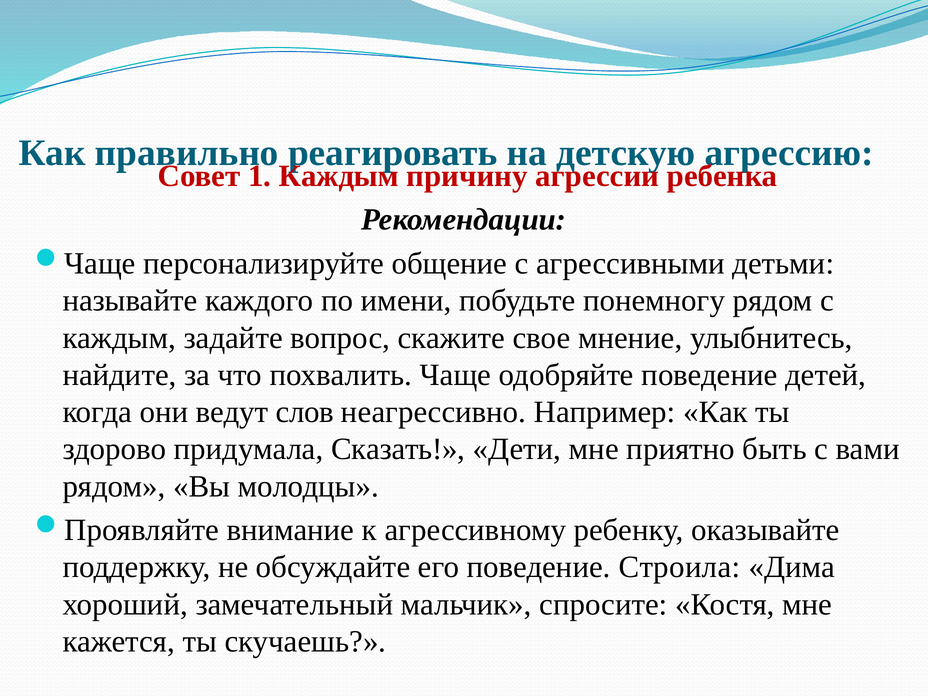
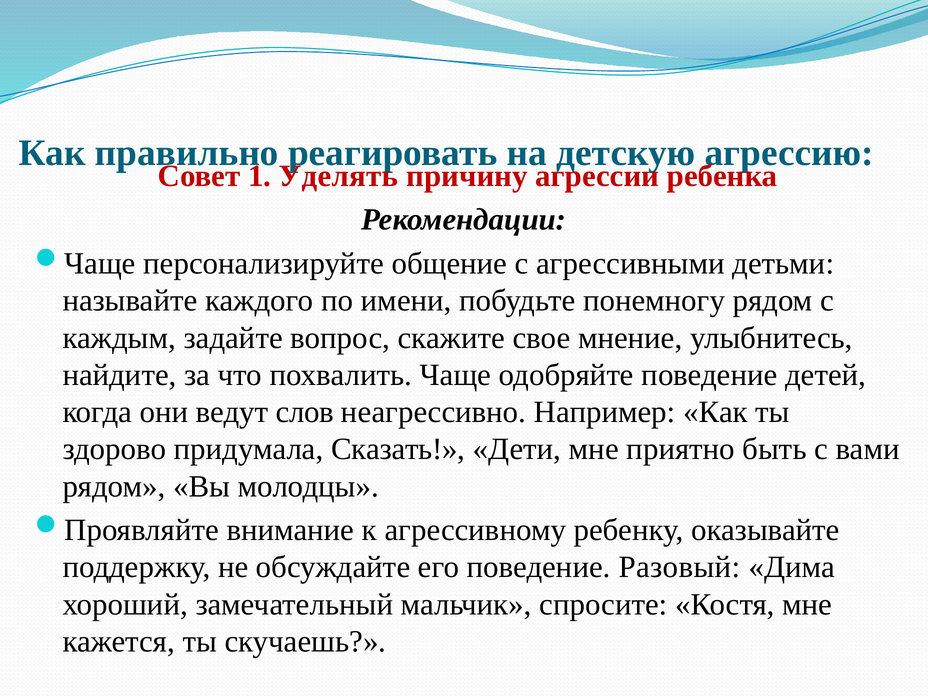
Каждым at (339, 176): Каждым -> Уделять
Строила: Строила -> Разовый
